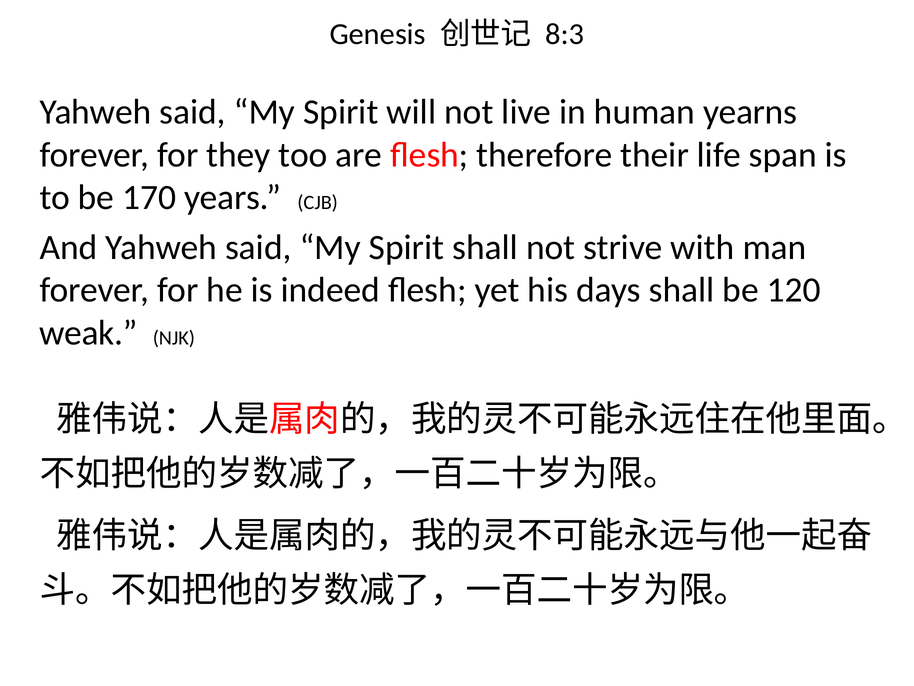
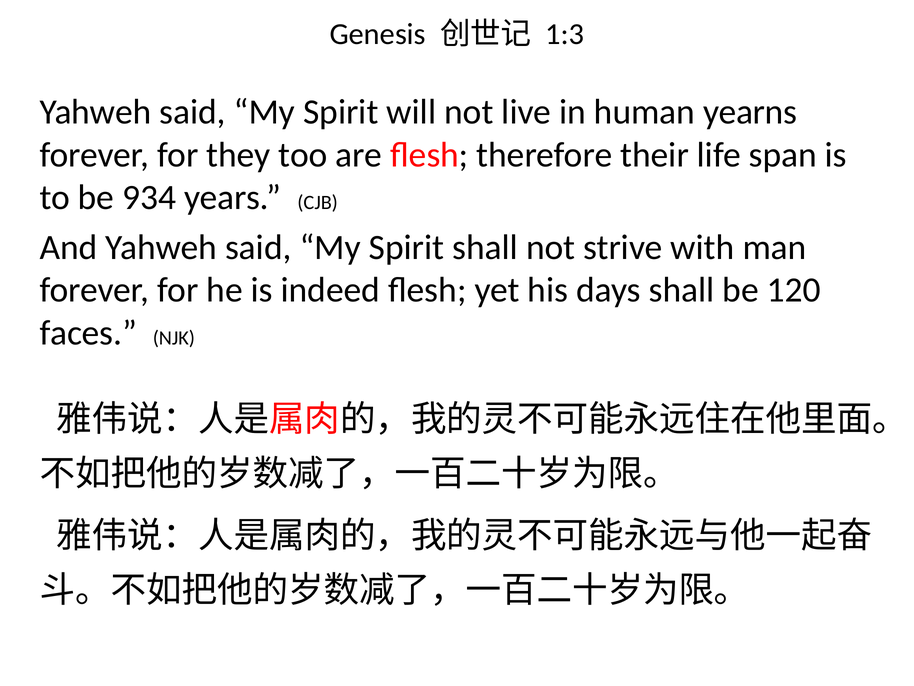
8:3: 8:3 -> 1:3
170: 170 -> 934
weak: weak -> faces
